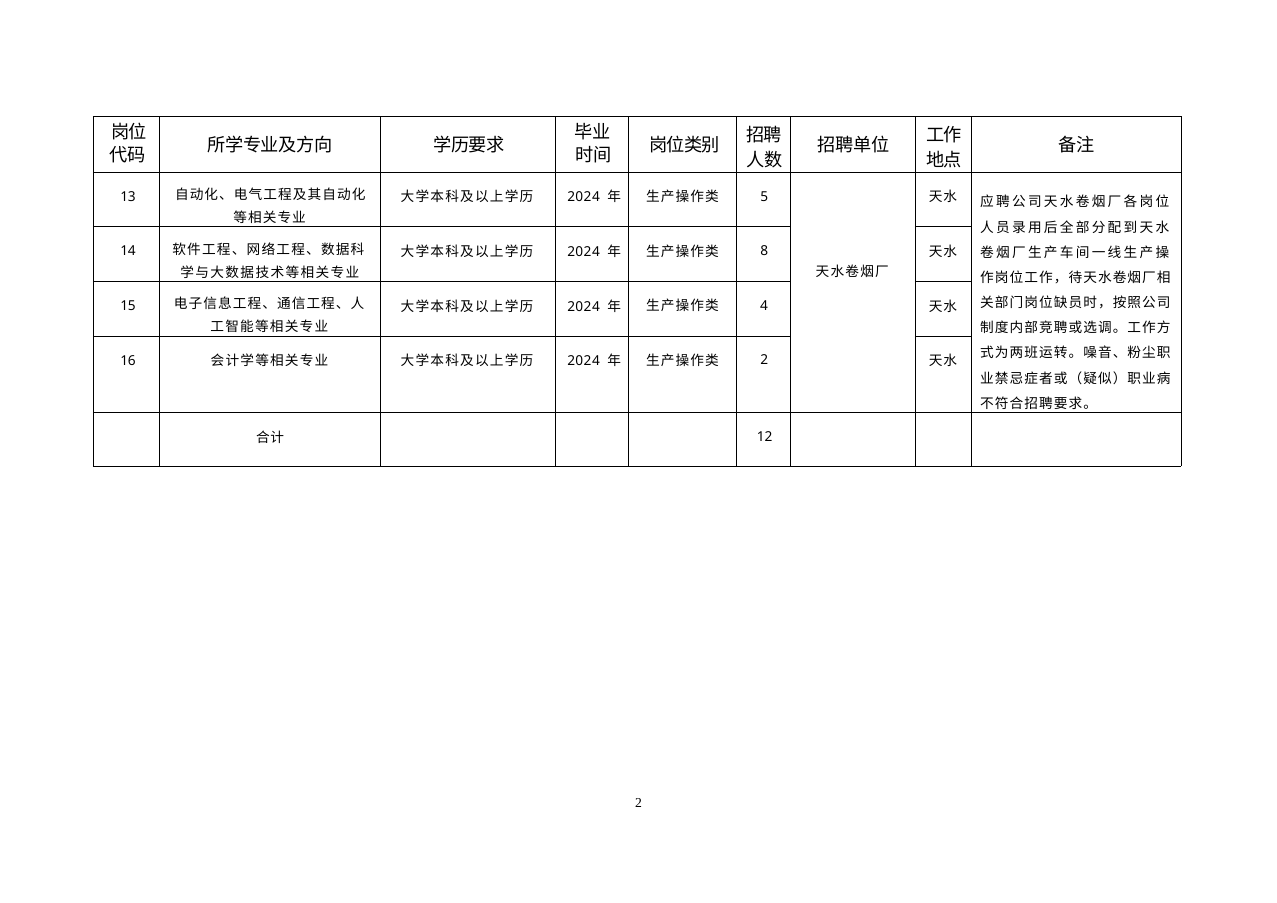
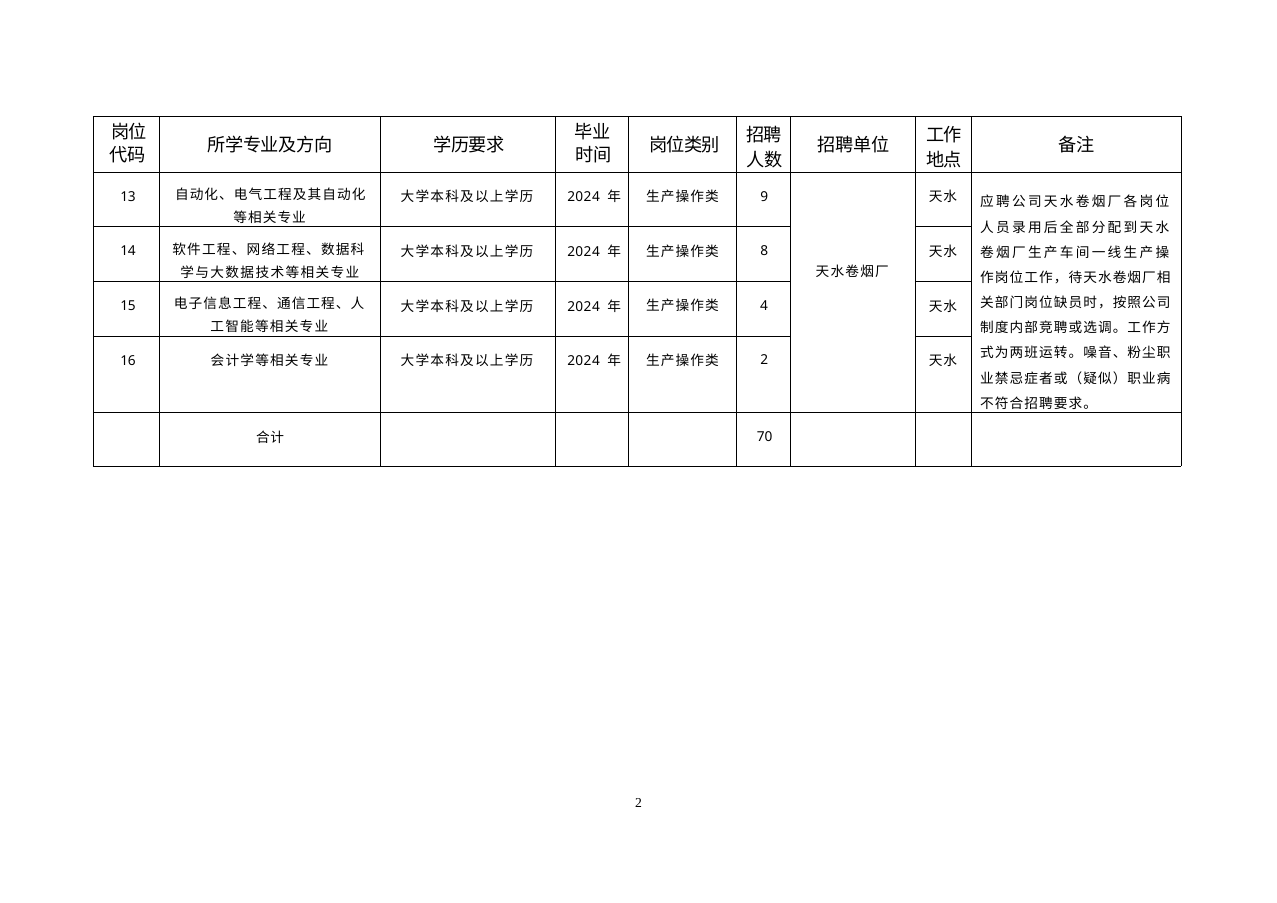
5: 5 -> 9
12: 12 -> 70
